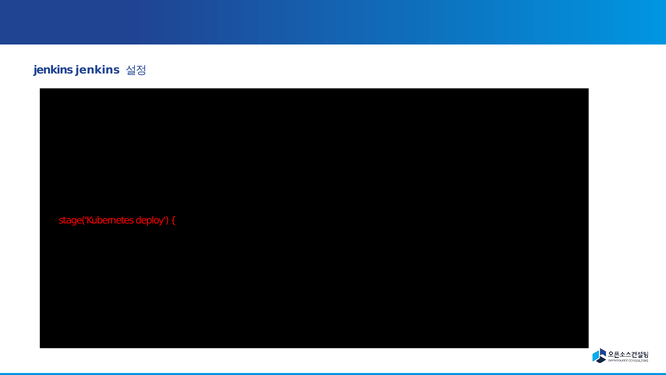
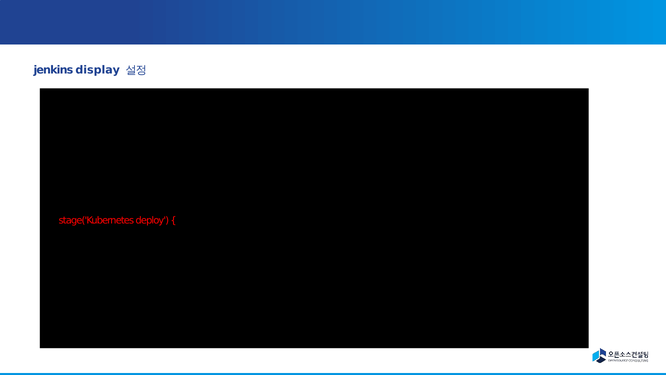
jenkins jenkins: jenkins -> display
